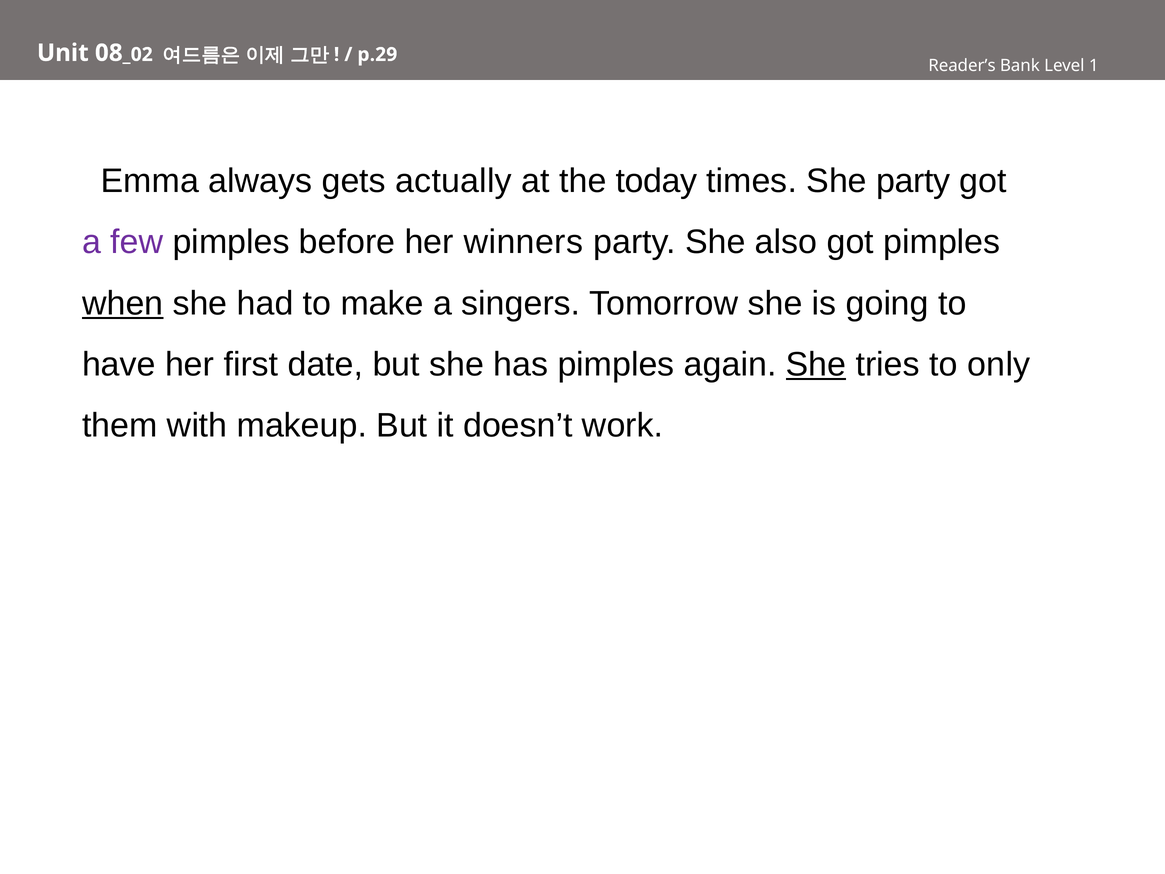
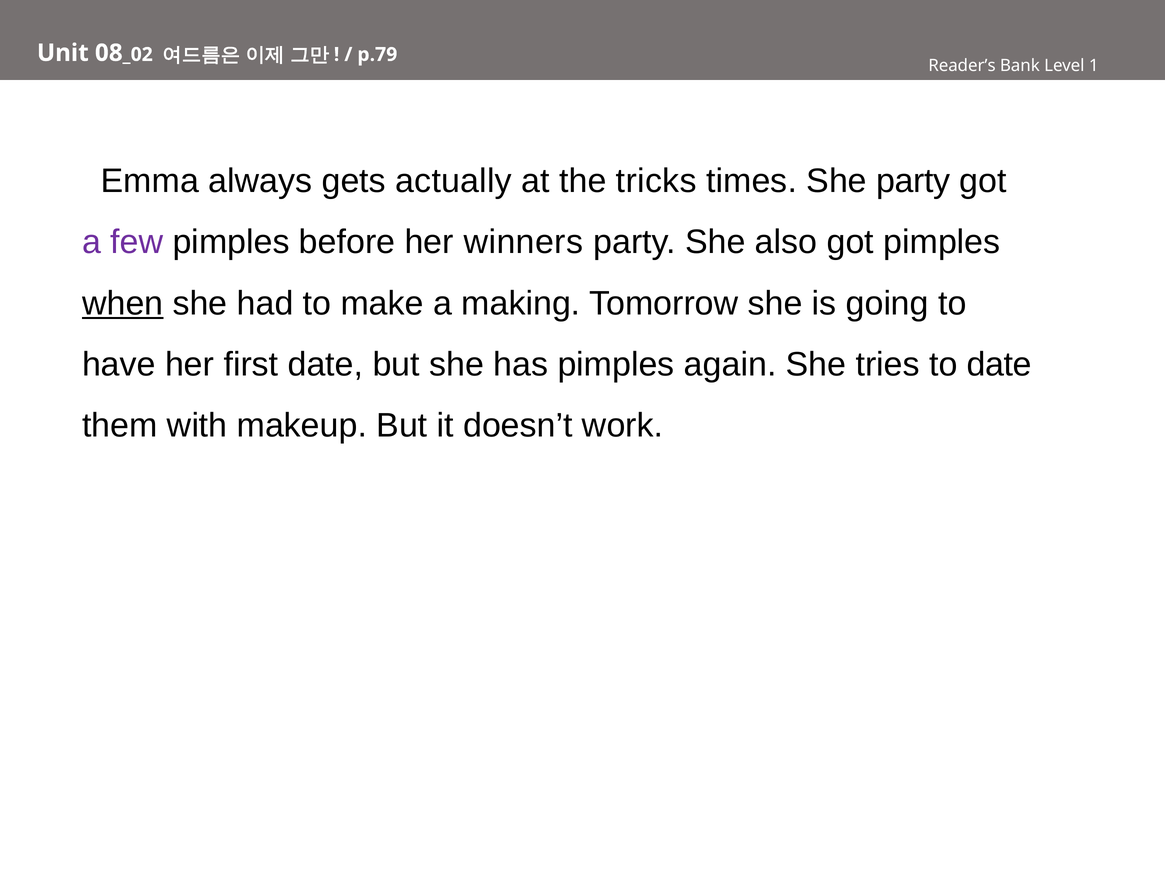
p.29: p.29 -> p.79
today: today -> tricks
singers: singers -> making
She at (816, 364) underline: present -> none
to only: only -> date
